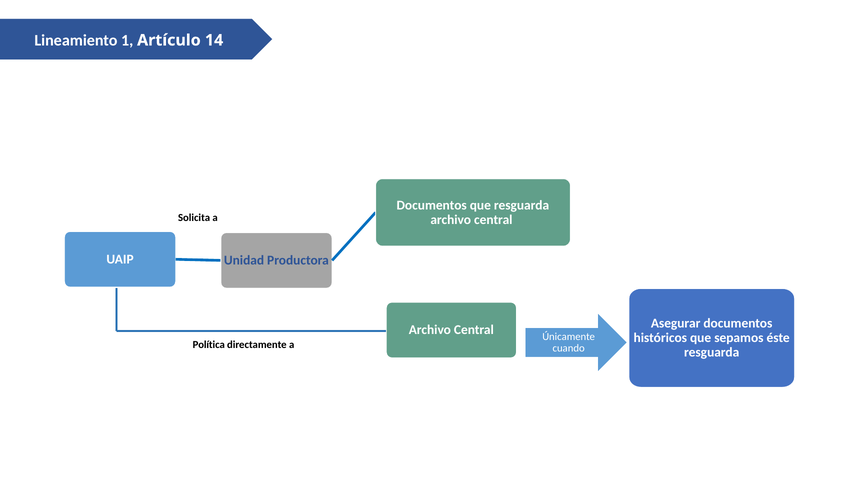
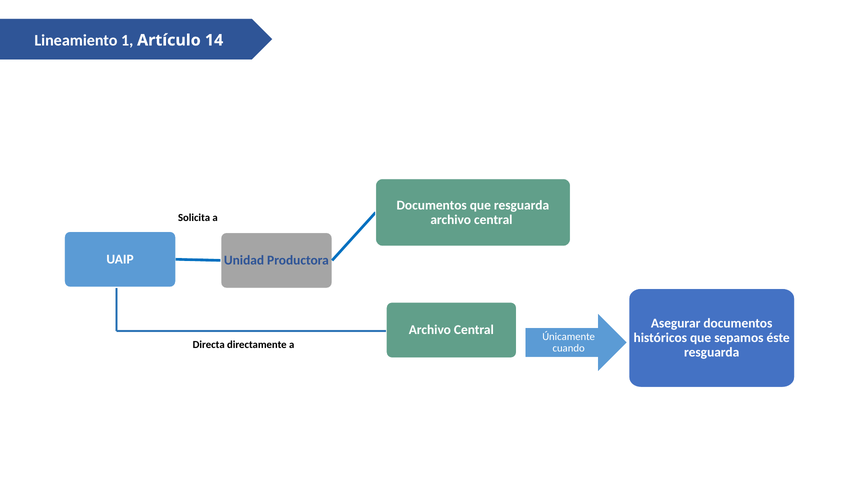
Política: Política -> Directa
